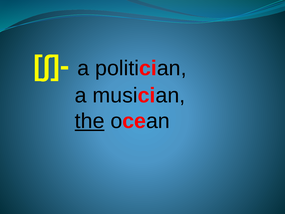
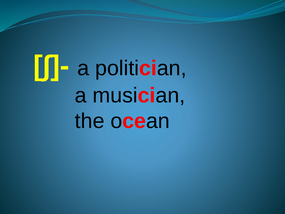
the underline: present -> none
